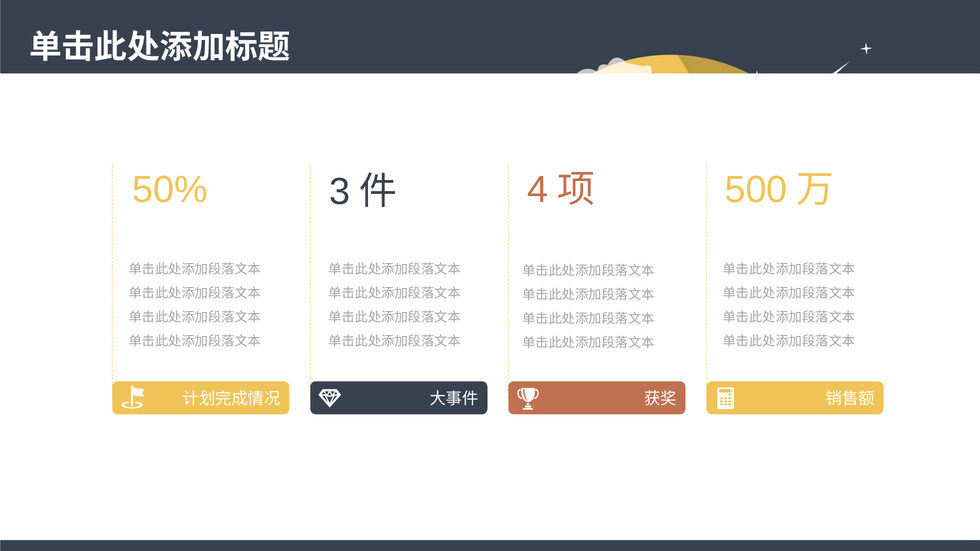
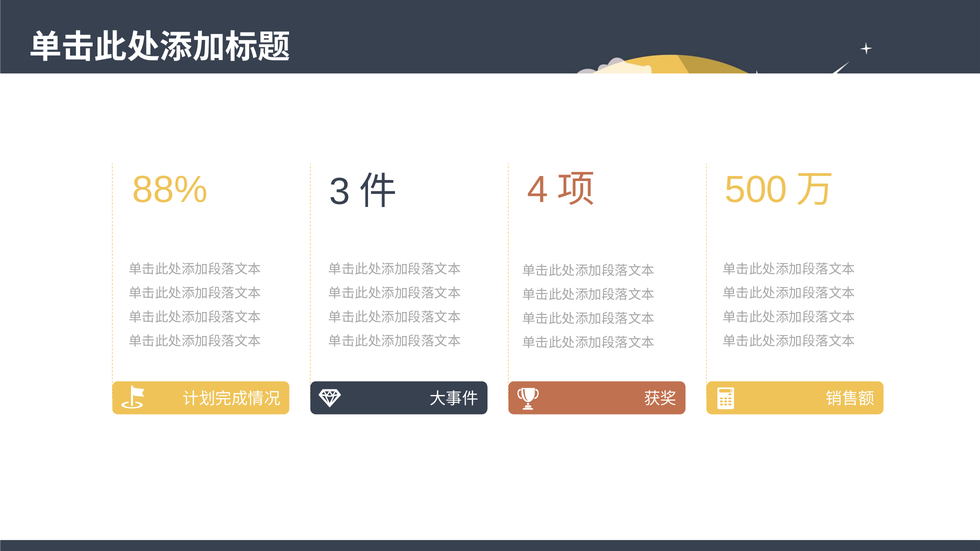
50%: 50% -> 88%
